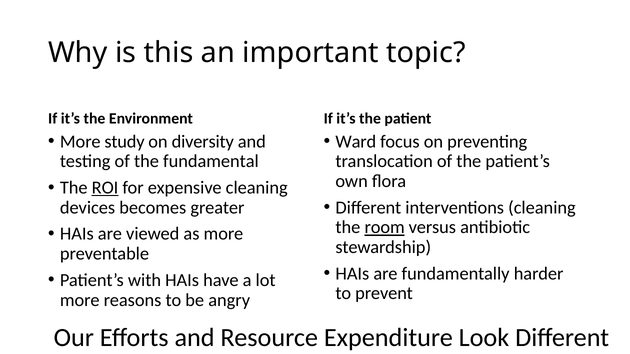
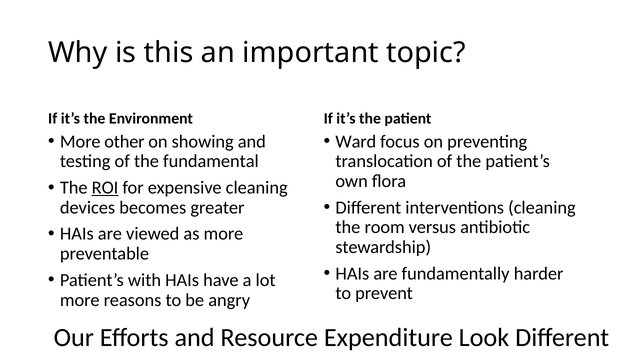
study: study -> other
diversity: diversity -> showing
room underline: present -> none
